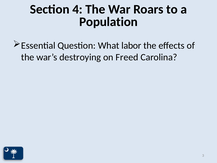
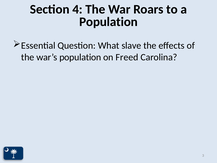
labor: labor -> slave
war’s destroying: destroying -> population
